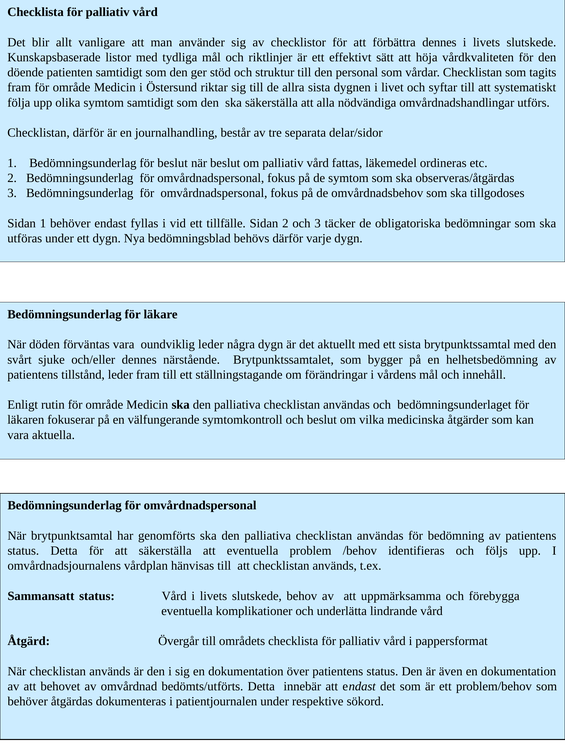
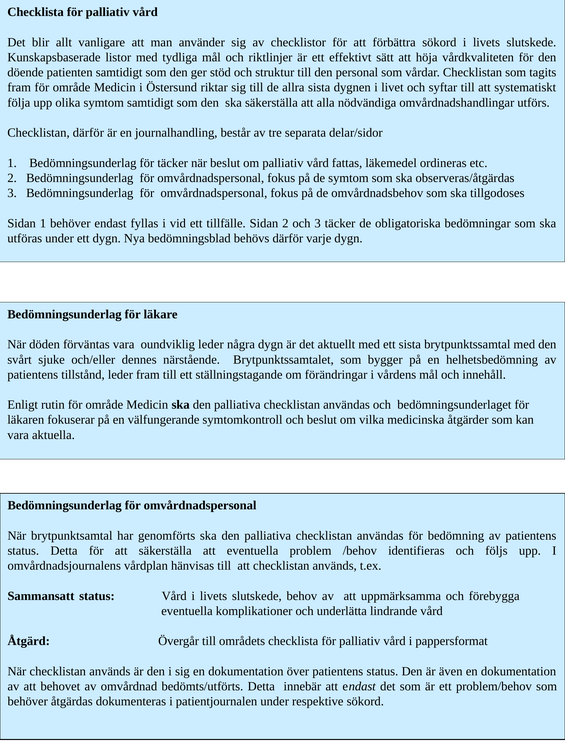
förbättra dennes: dennes -> sökord
för beslut: beslut -> täcker
